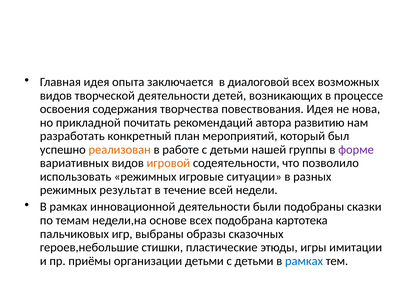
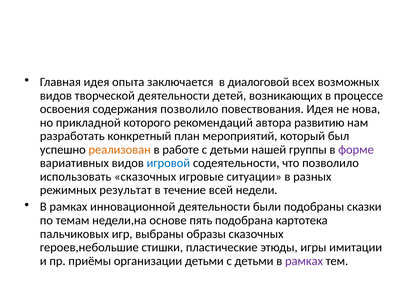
содержания творчества: творчества -> позволило
почитать: почитать -> которого
игровой colour: orange -> blue
использовать режимных: режимных -> сказочных
основе всех: всех -> пять
рамках at (304, 261) colour: blue -> purple
